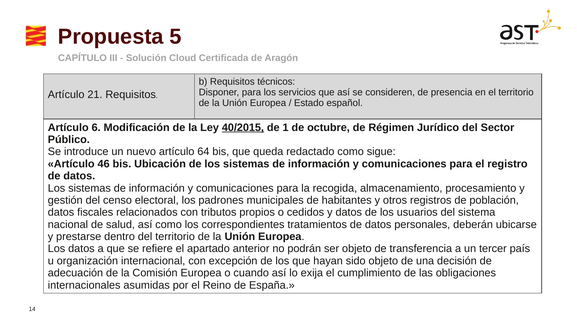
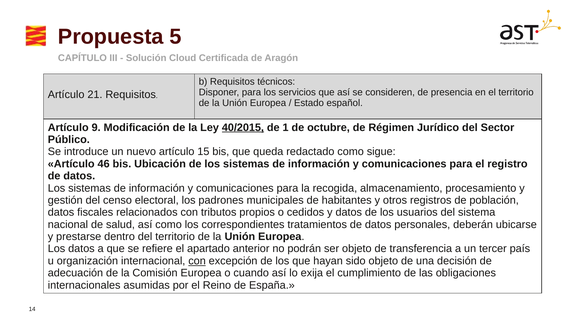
6: 6 -> 9
64: 64 -> 15
con at (197, 261) underline: none -> present
